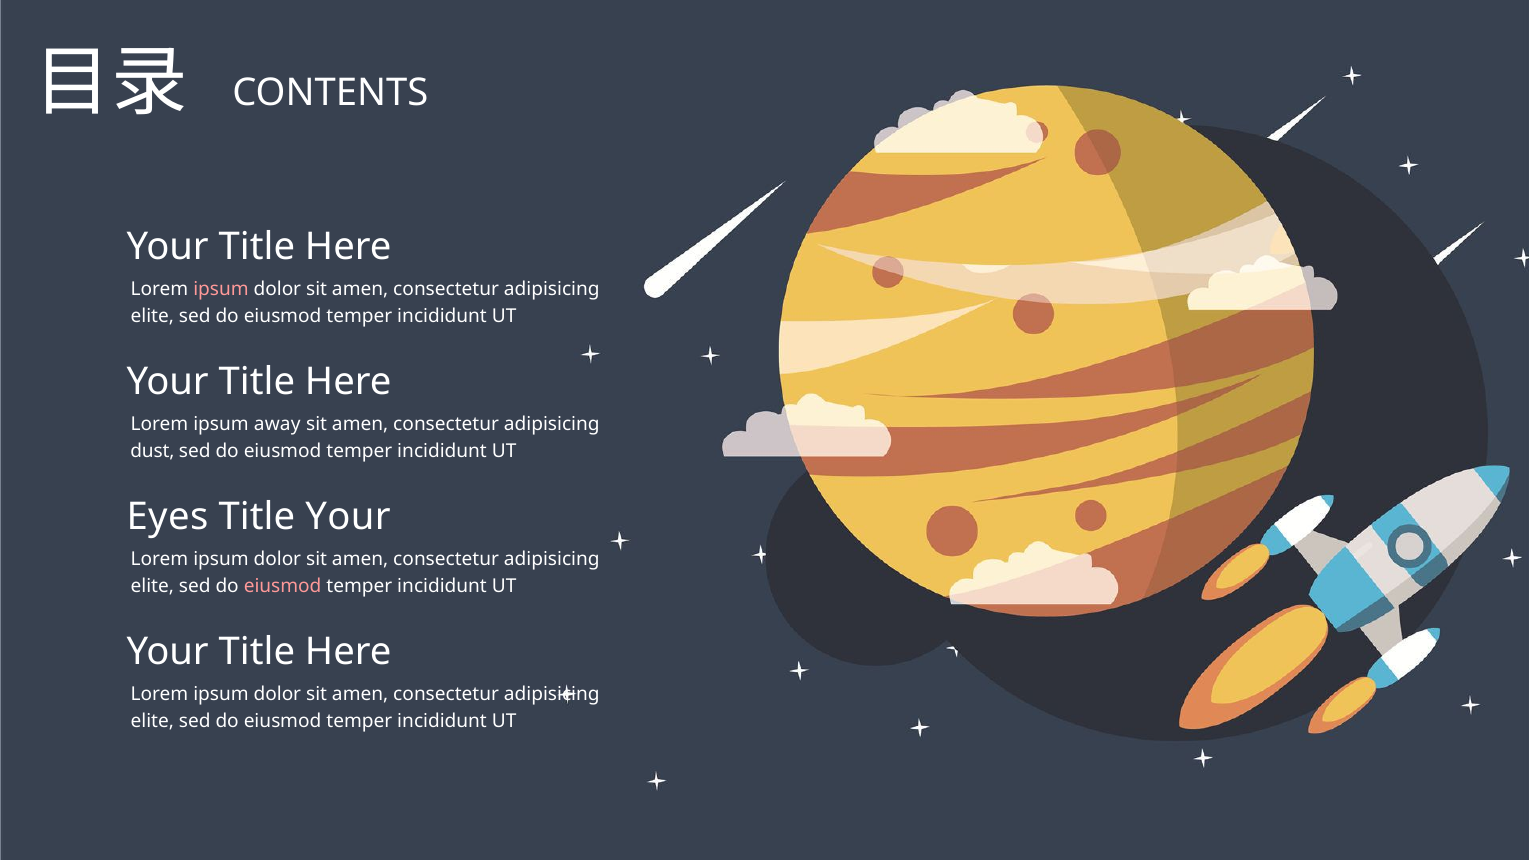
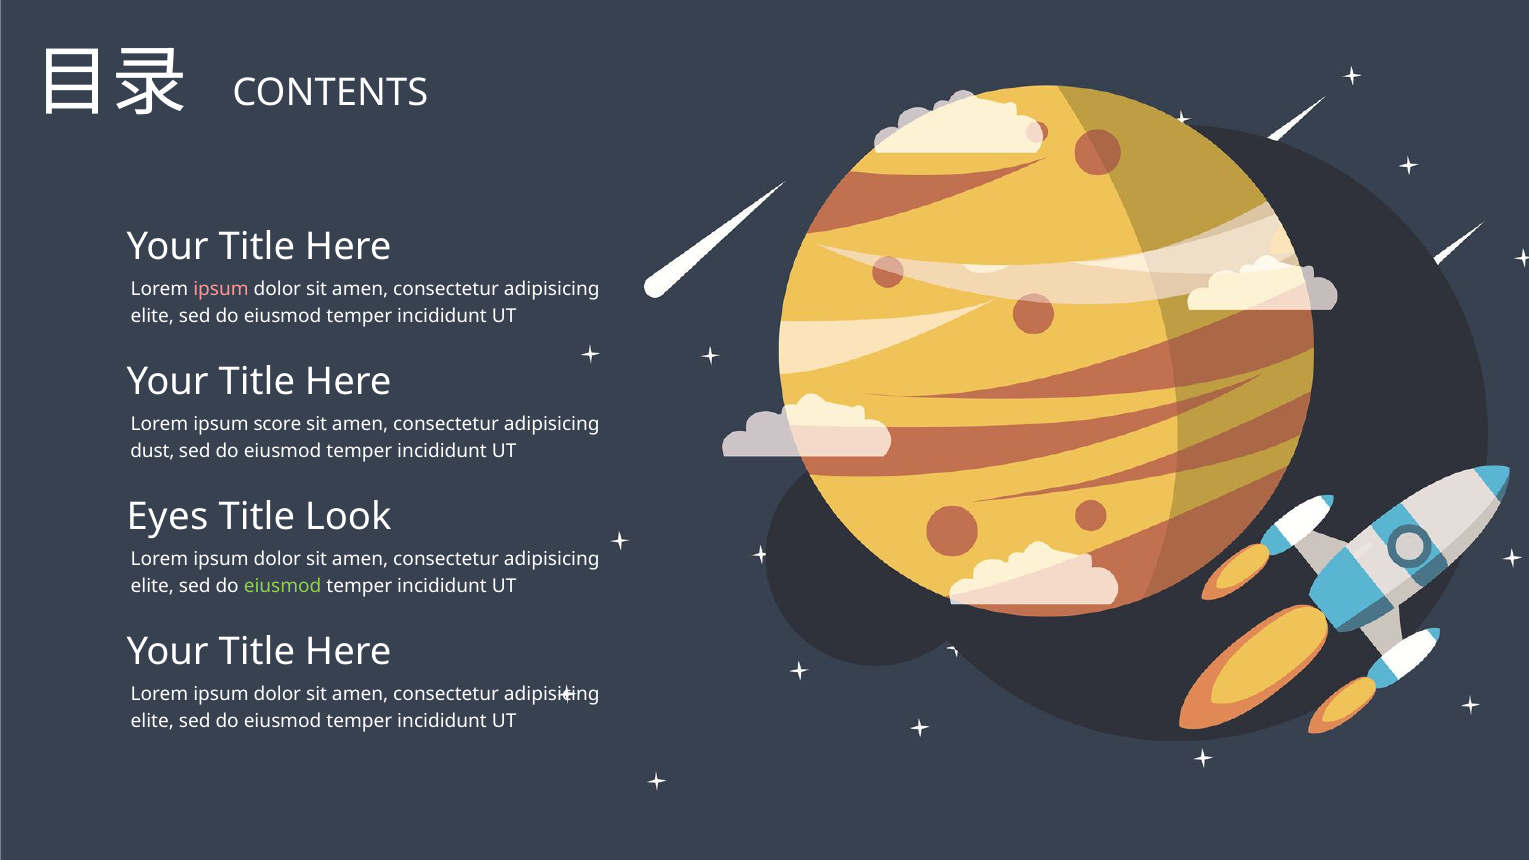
away: away -> score
Title Your: Your -> Look
eiusmod at (283, 587) colour: pink -> light green
